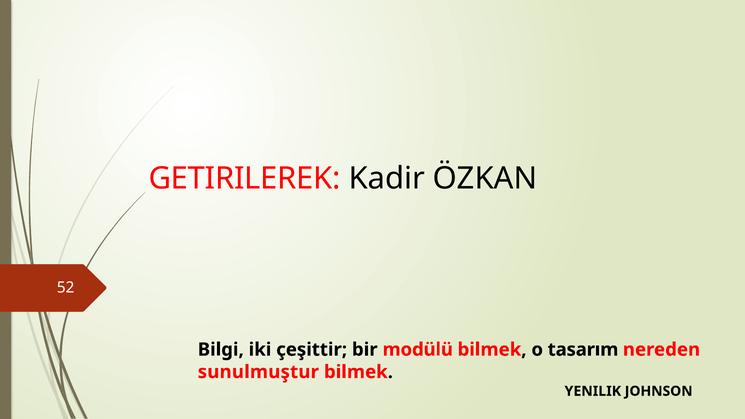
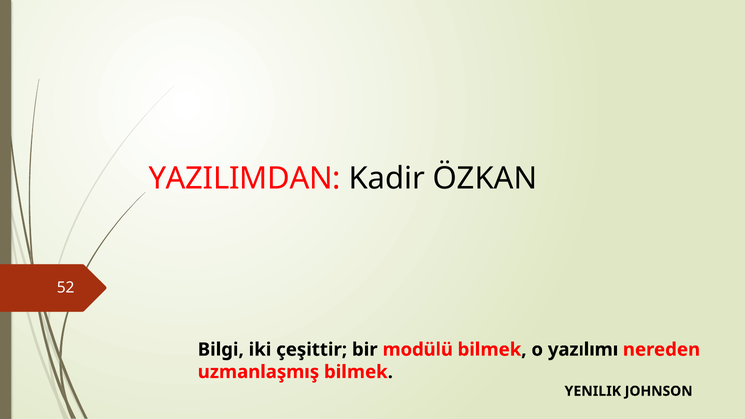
GETIRILEREK: GETIRILEREK -> YAZILIMDAN
tasarım: tasarım -> yazılımı
sunulmuştur: sunulmuştur -> uzmanlaşmış
